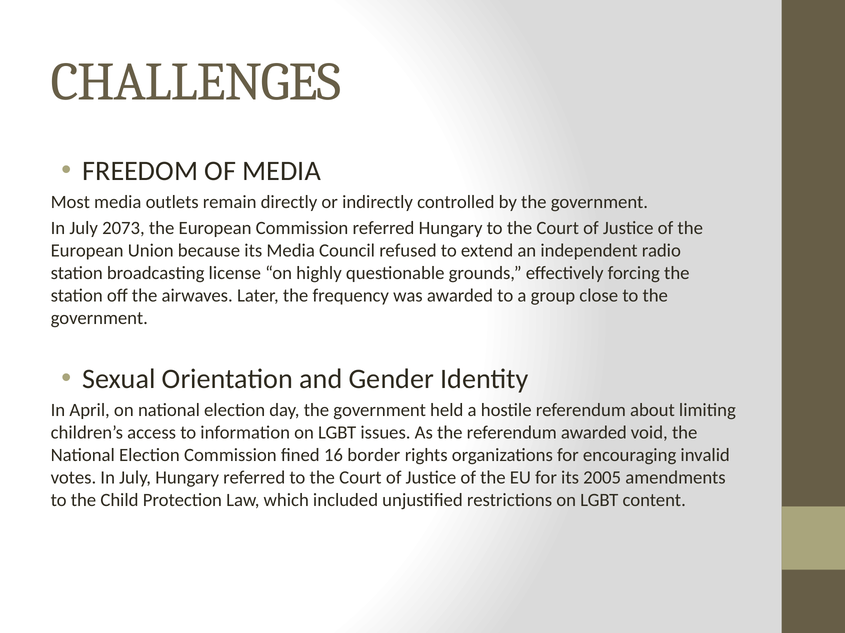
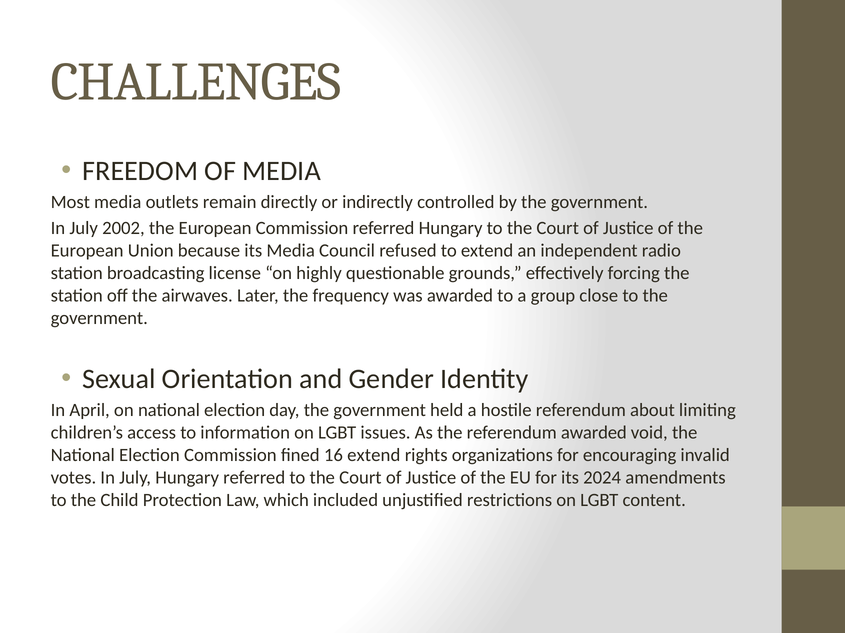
2073: 2073 -> 2002
16 border: border -> extend
2005: 2005 -> 2024
